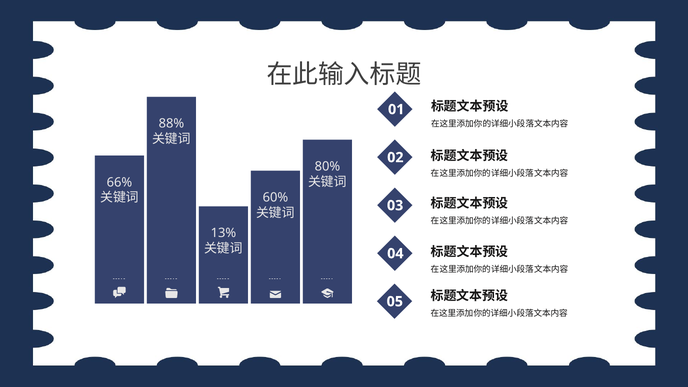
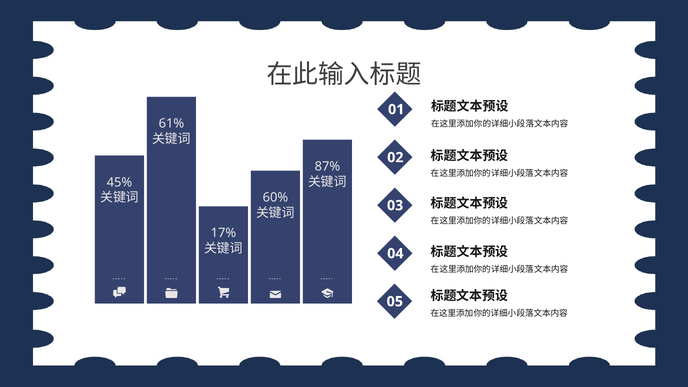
88%: 88% -> 61%
80%: 80% -> 87%
66%: 66% -> 45%
13%: 13% -> 17%
